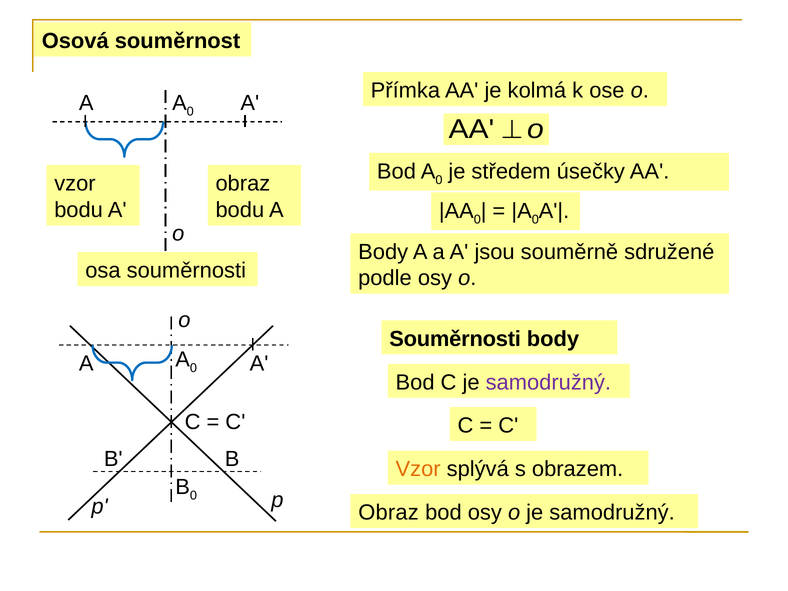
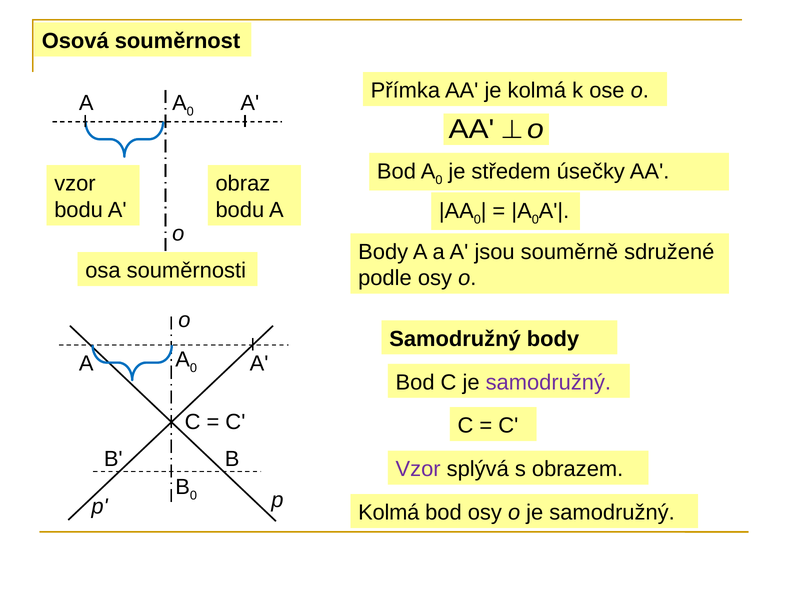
Souměrnosti at (455, 339): Souměrnosti -> Samodružný
Vzor at (418, 469) colour: orange -> purple
Obraz at (389, 513): Obraz -> Kolmá
